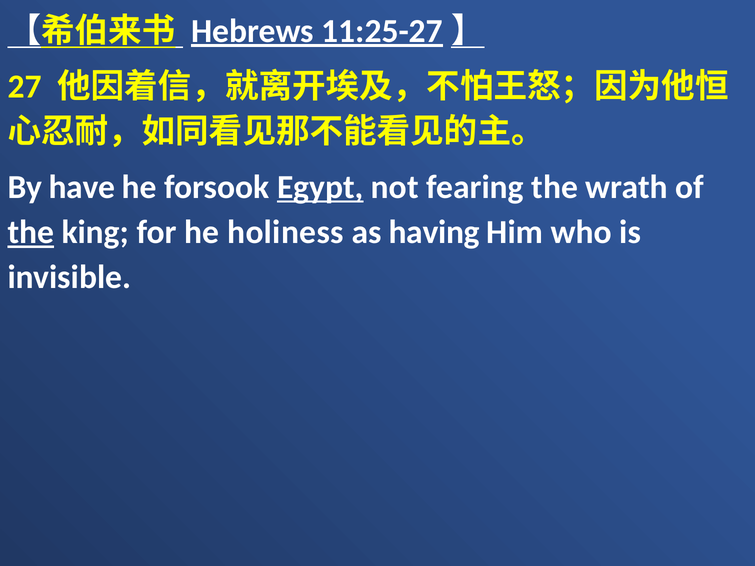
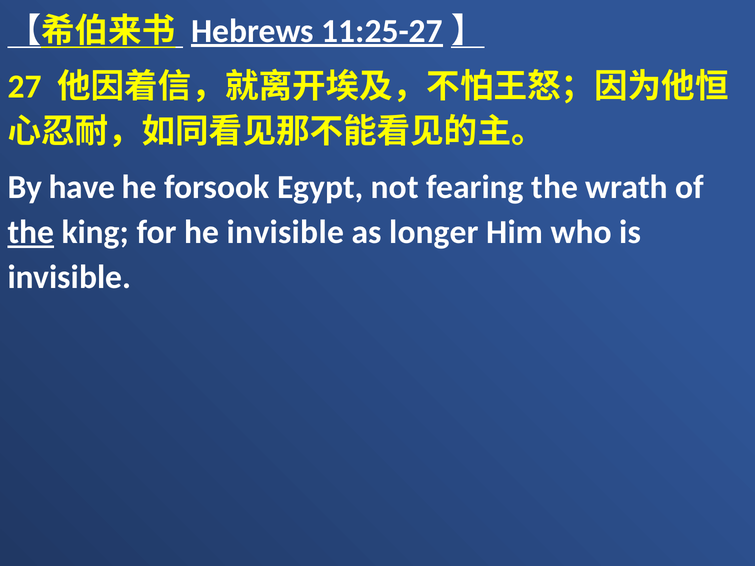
Egypt underline: present -> none
he holiness: holiness -> invisible
having: having -> longer
